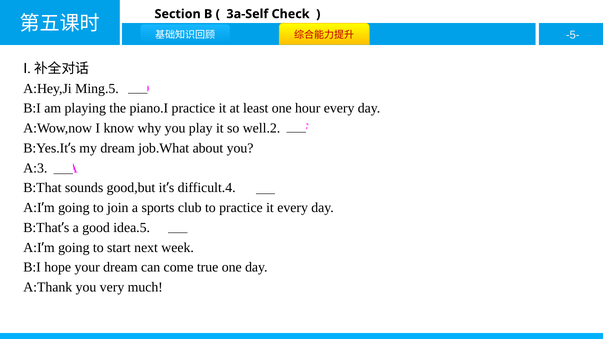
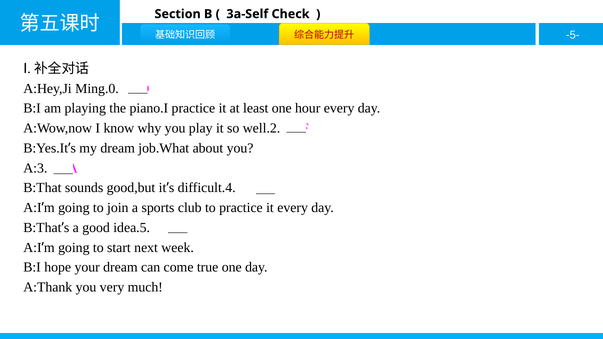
Ming.5: Ming.5 -> Ming.0
